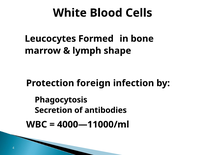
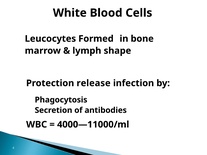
foreign: foreign -> release
